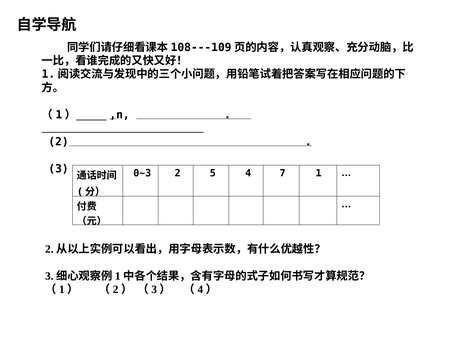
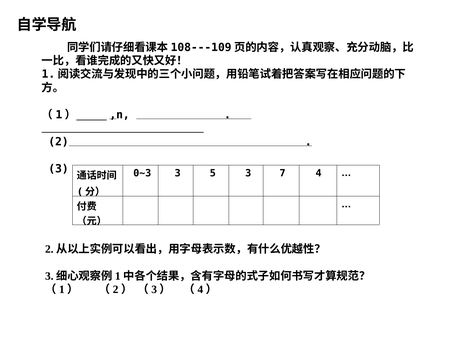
0~3 2: 2 -> 3
5 4: 4 -> 3
1: 1 -> 4
